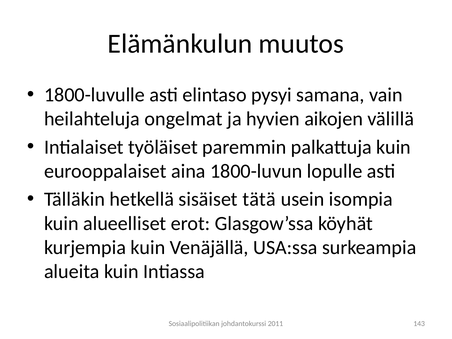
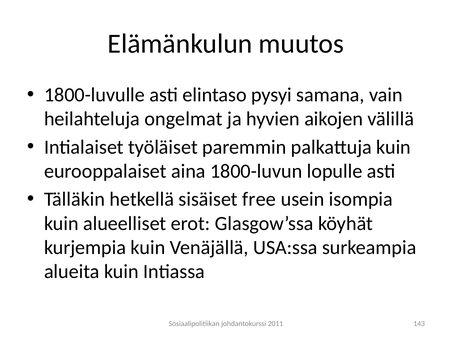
tätä: tätä -> free
